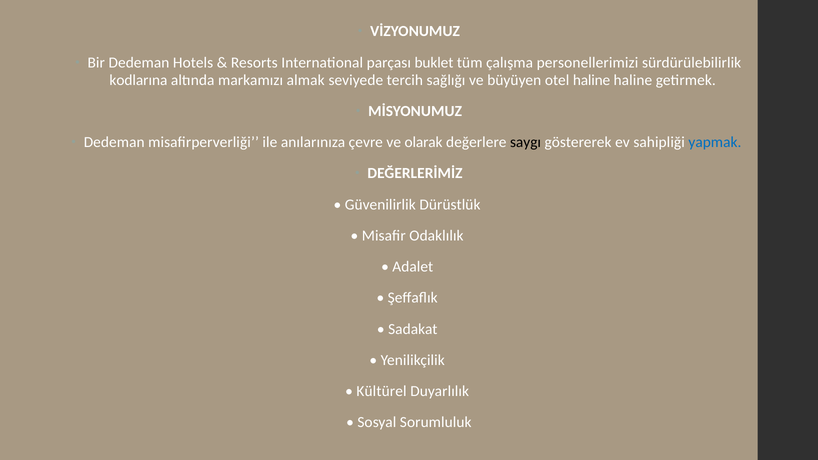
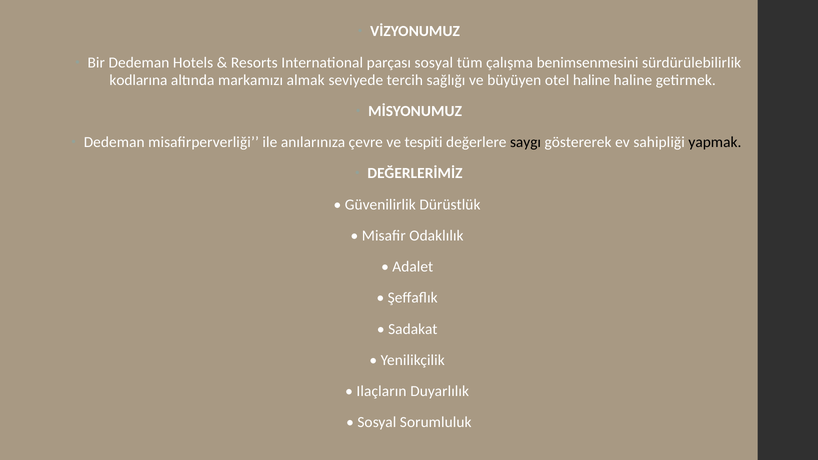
parçası buklet: buklet -> sosyal
personellerimizi: personellerimizi -> benimsenmesini
olarak: olarak -> tespiti
yapmak colour: blue -> black
Kültürel: Kültürel -> Ilaçların
